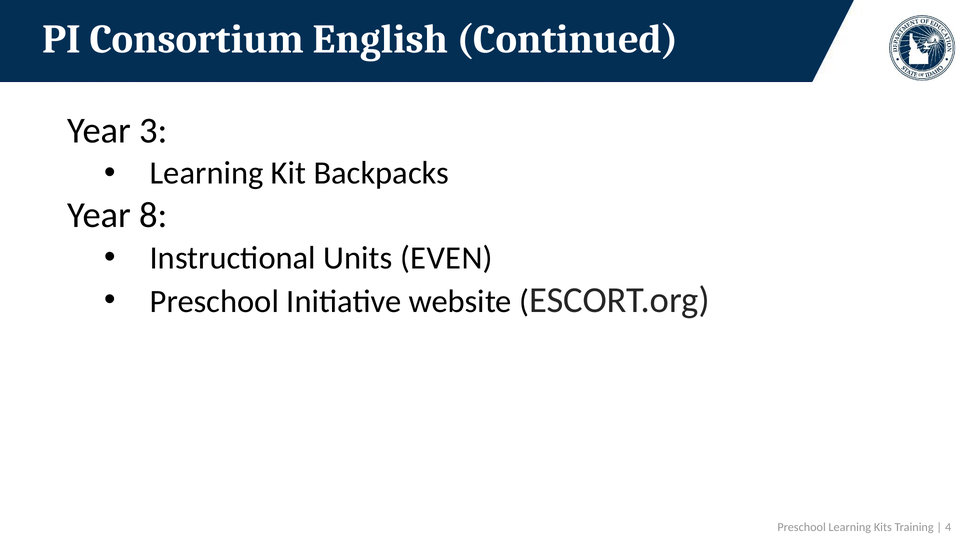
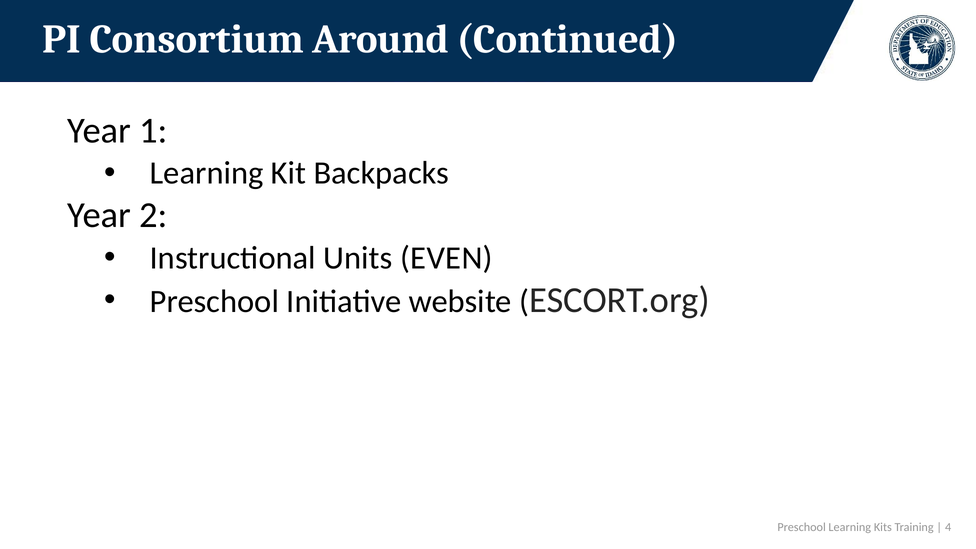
English: English -> Around
3: 3 -> 1
8: 8 -> 2
